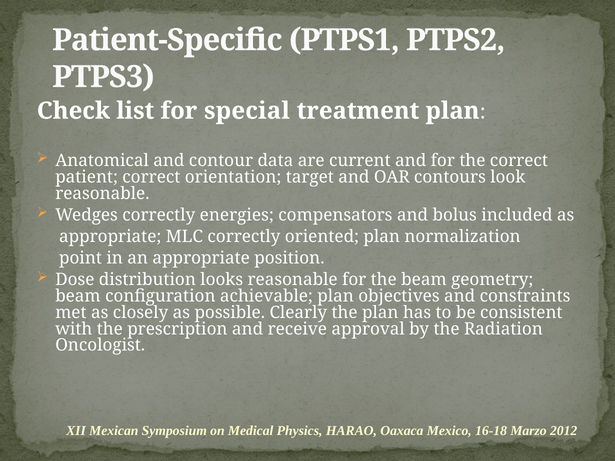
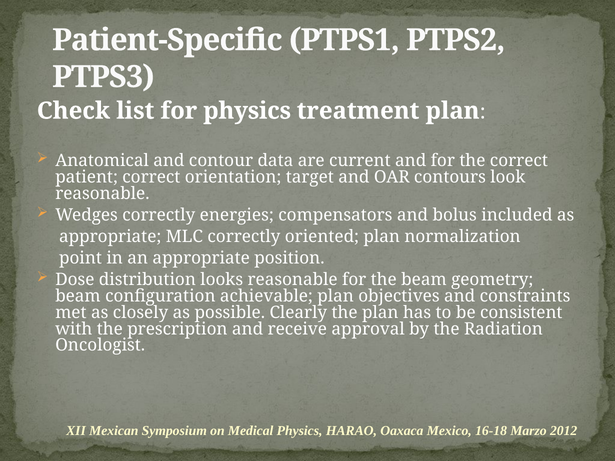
for special: special -> physics
